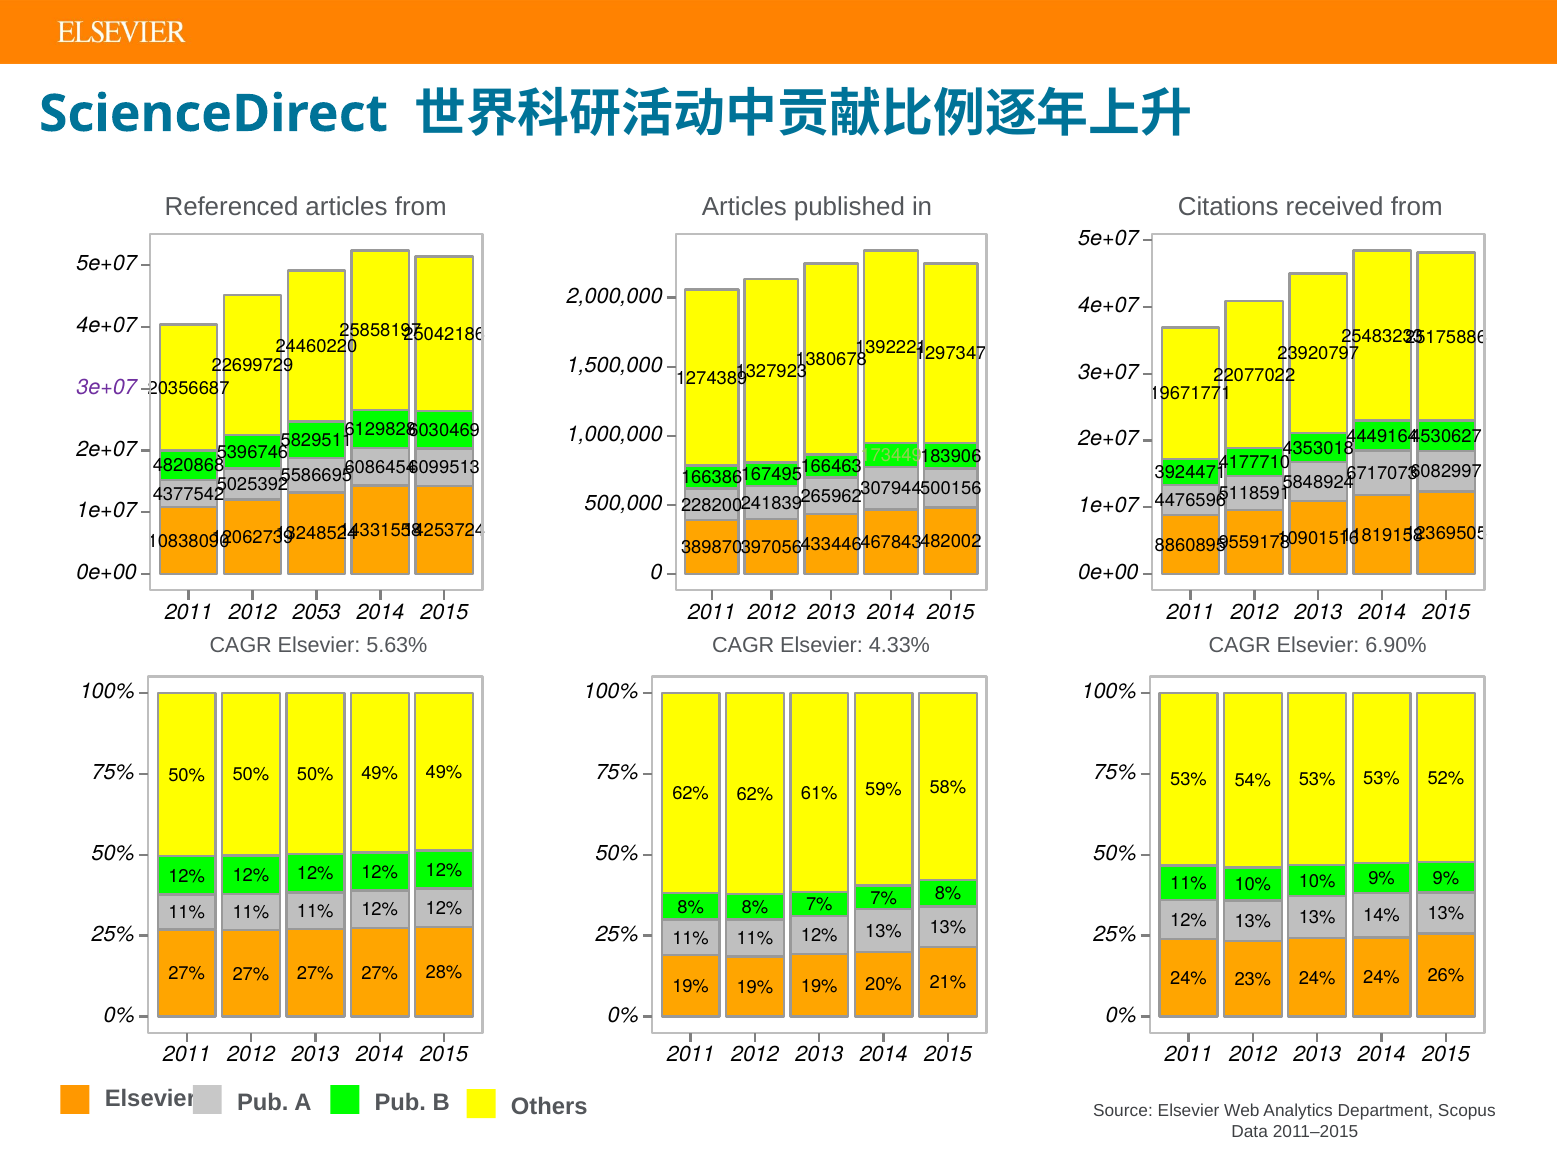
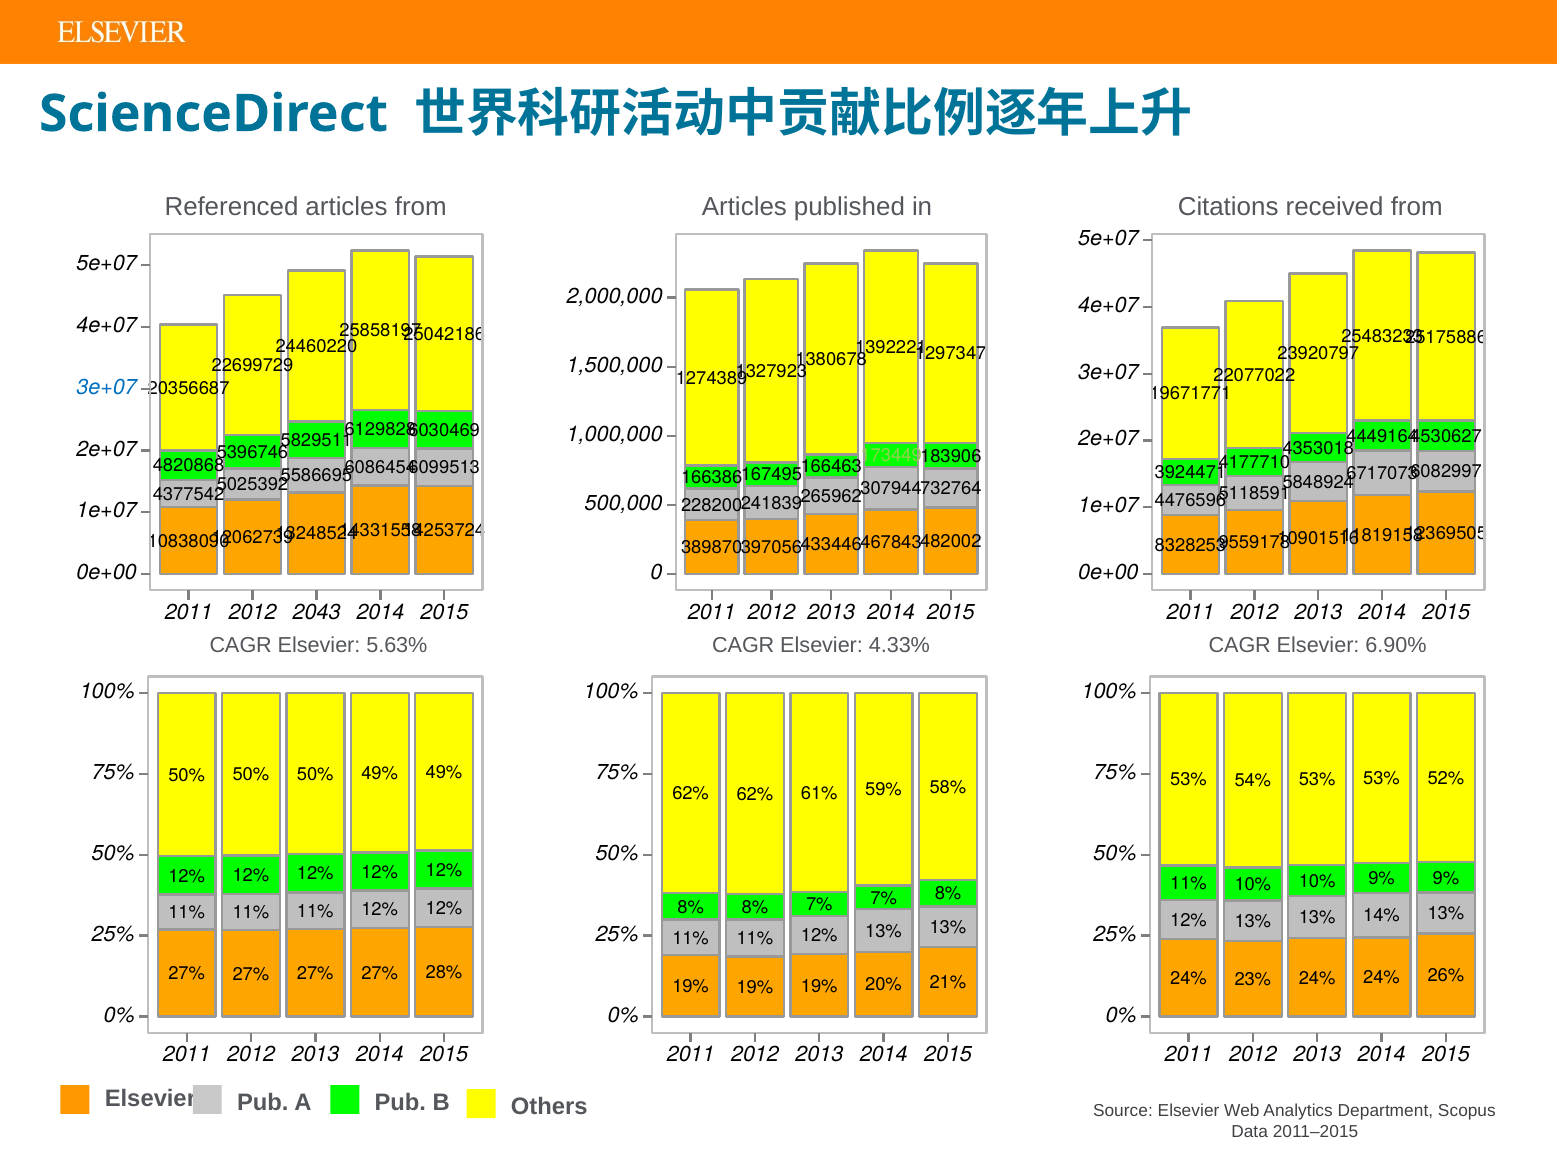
3e+07 at (107, 387) colour: purple -> blue
500156: 500156 -> 732764
8860895: 8860895 -> 8328253
2053: 2053 -> 2043
